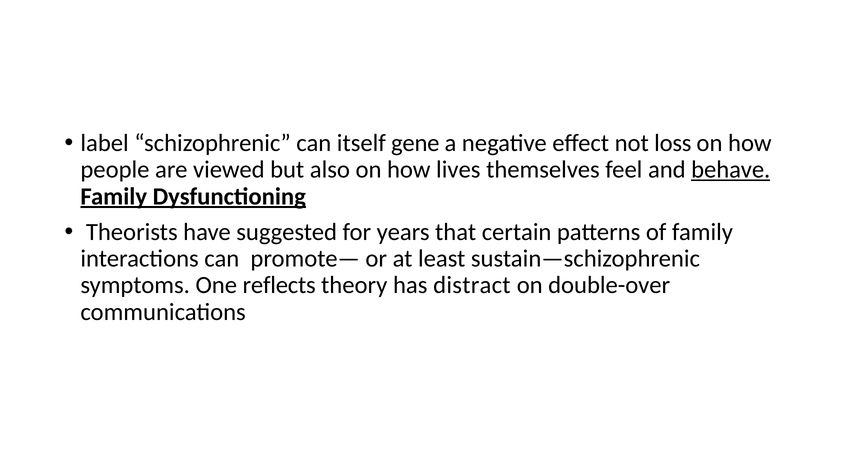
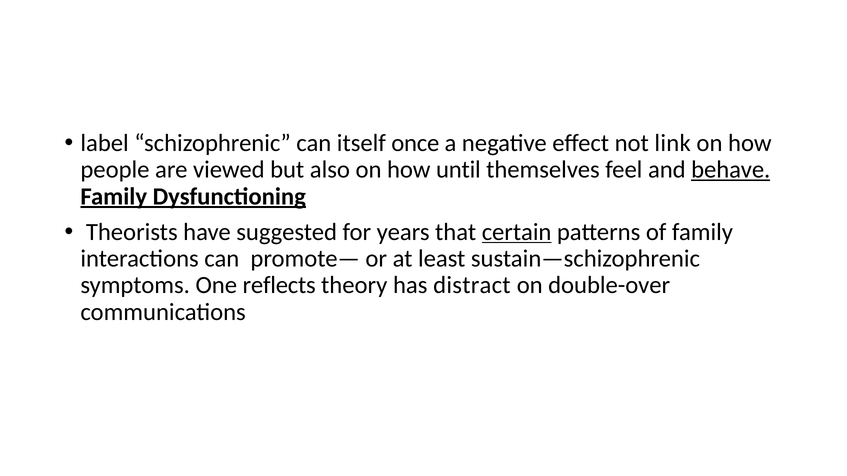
gene: gene -> once
loss: loss -> link
lives: lives -> until
certain underline: none -> present
